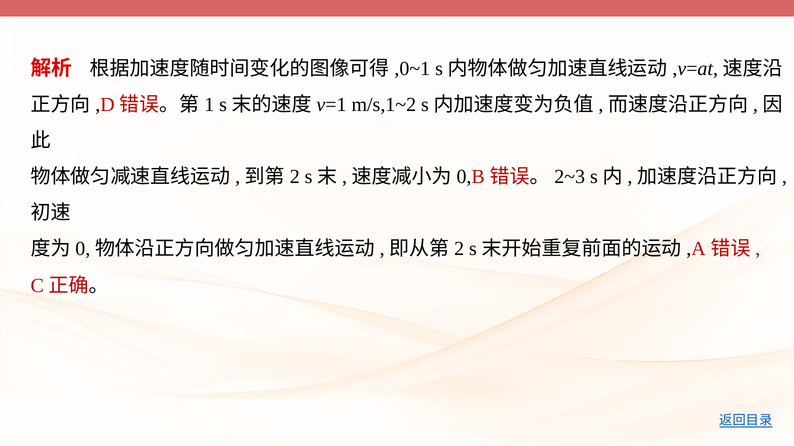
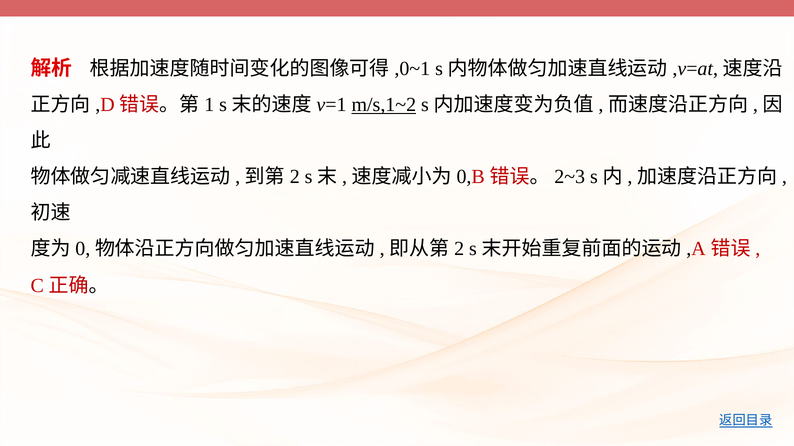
m/s,1~2 underline: none -> present
